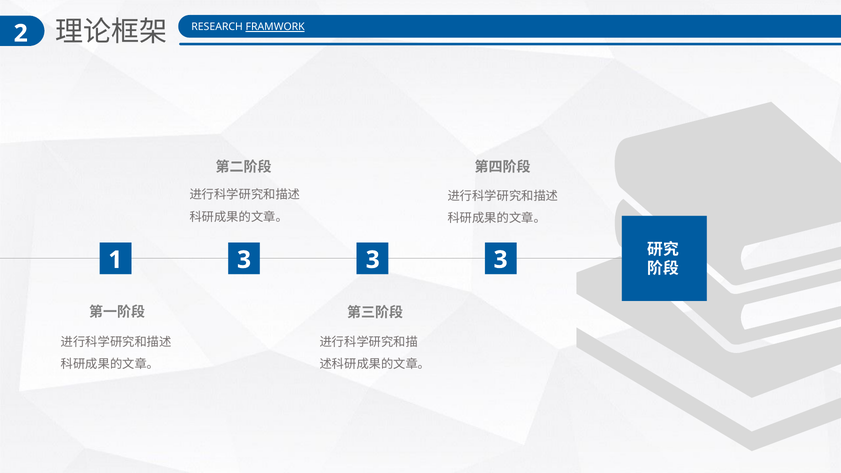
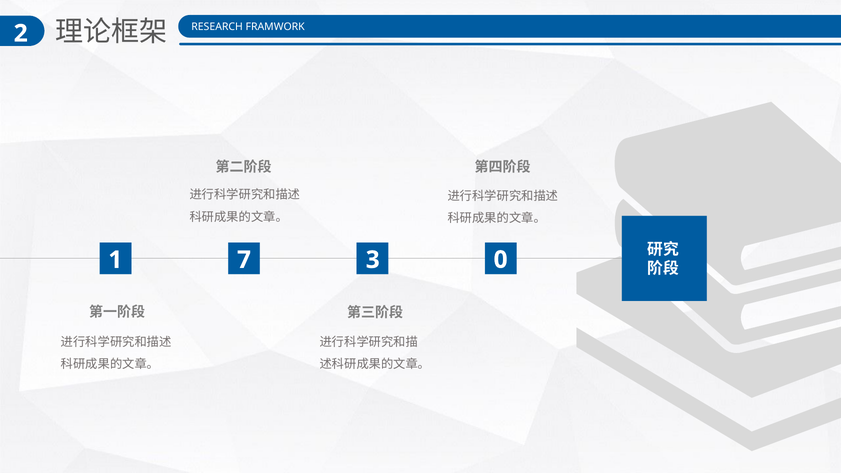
FRAMWORK underline: present -> none
1 3: 3 -> 7
3 at (501, 260): 3 -> 0
